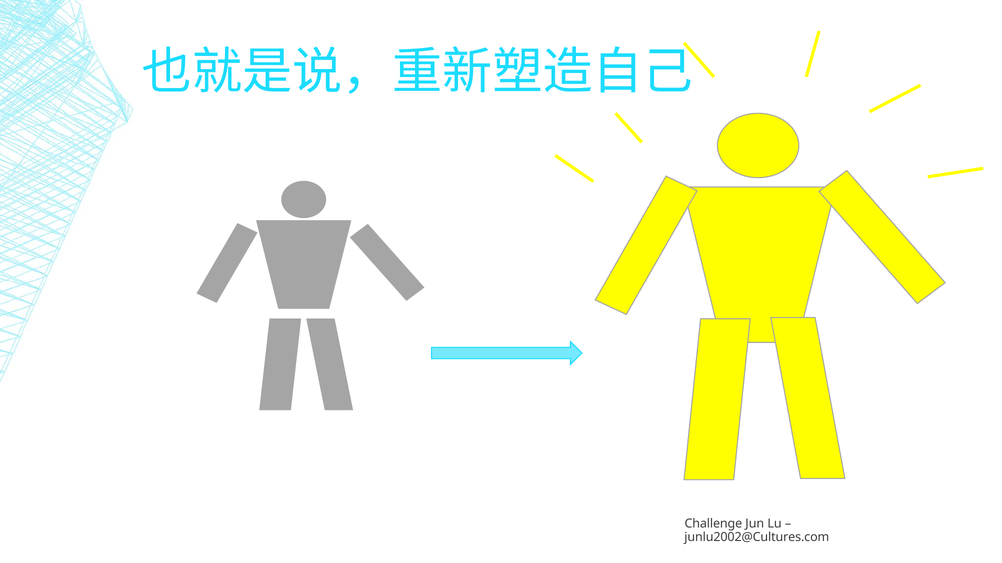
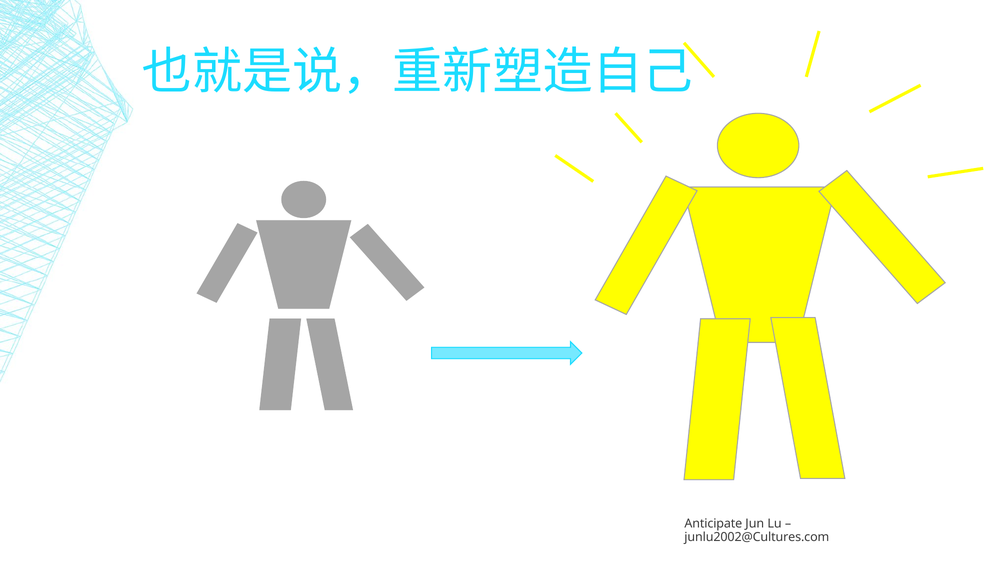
Challenge: Challenge -> Anticipate
